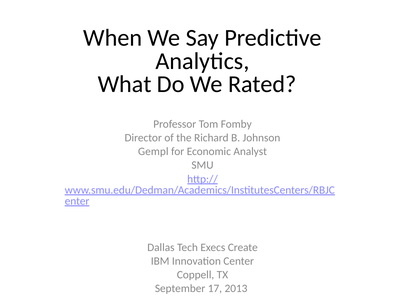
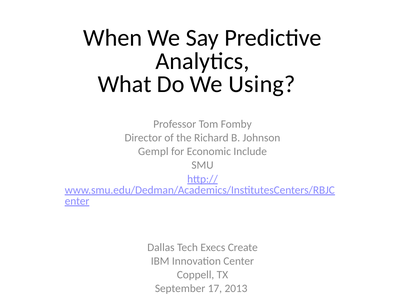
Rated: Rated -> Using
Analyst: Analyst -> Include
